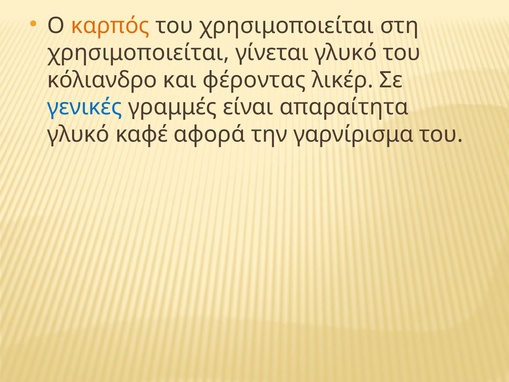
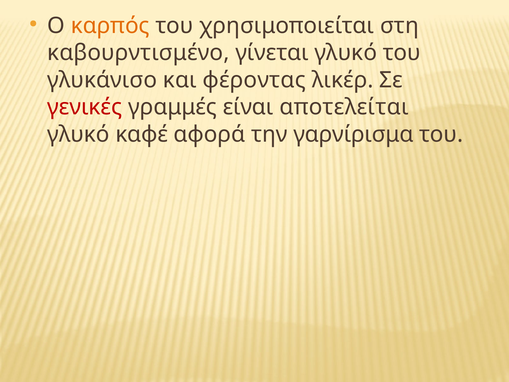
χρησιμοποιείται at (138, 53): χρησιμοποιείται -> καβουρντισμένο
κόλιανδρο: κόλιανδρο -> γλυκάνισο
γενικές colour: blue -> red
απαραίτητα: απαραίτητα -> αποτελείται
